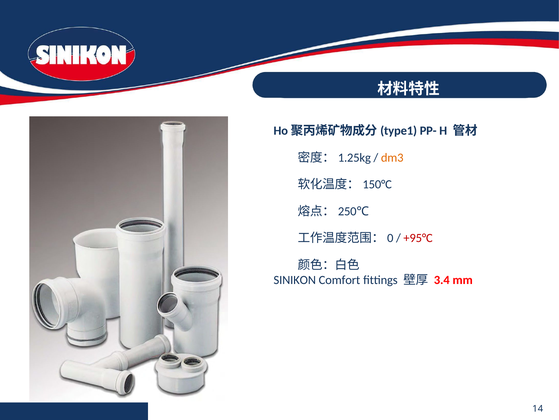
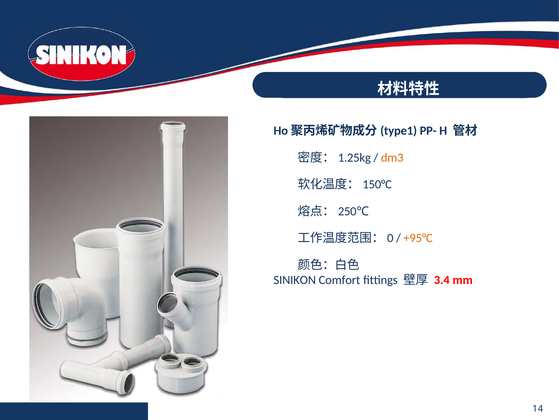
+95°C colour: red -> orange
